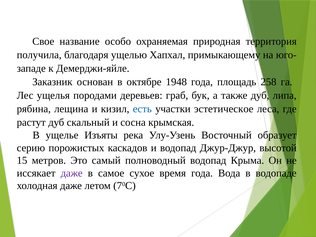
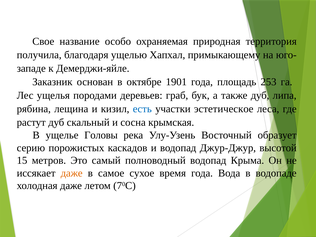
1948: 1948 -> 1901
258: 258 -> 253
Изъяты: Изъяты -> Головы
даже at (72, 173) colour: purple -> orange
